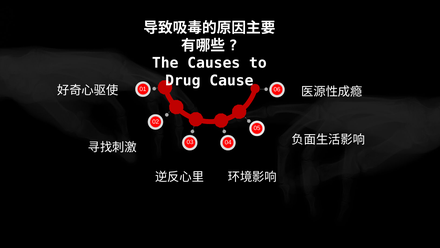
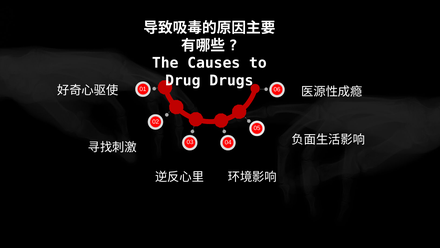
Cause: Cause -> Drugs
